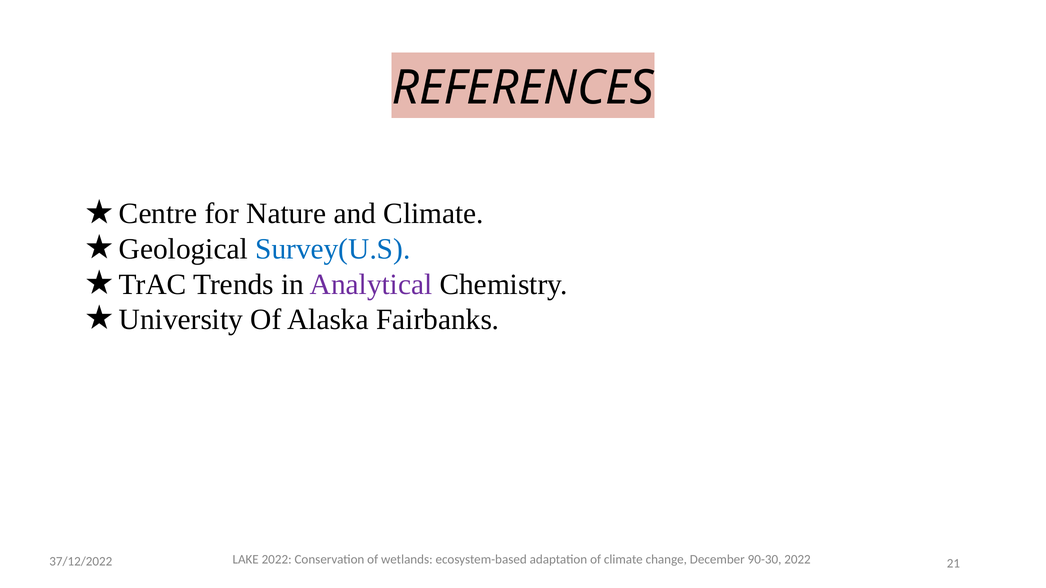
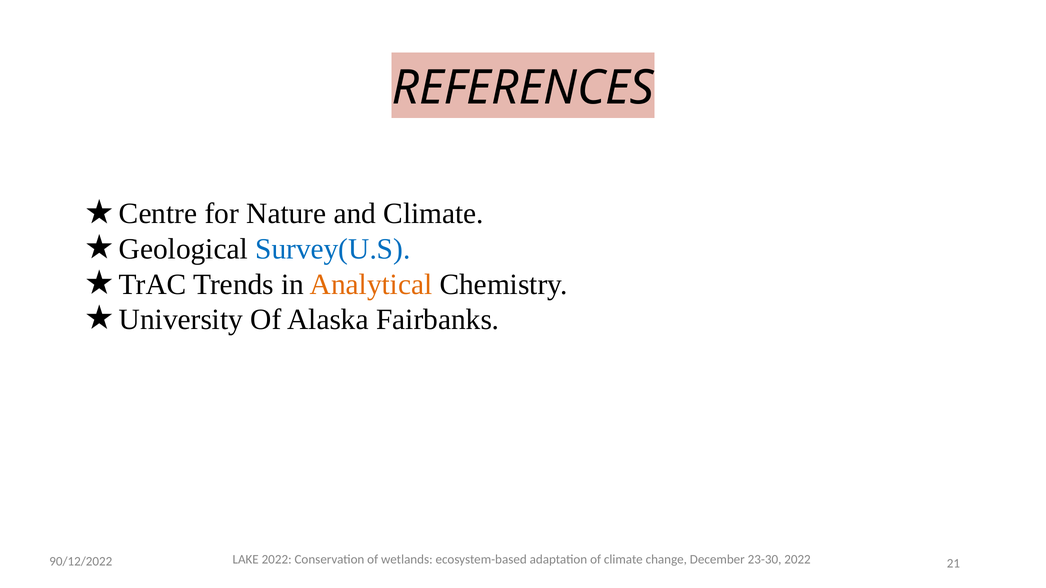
Analytical colour: purple -> orange
90-30: 90-30 -> 23-30
37/12/2022: 37/12/2022 -> 90/12/2022
